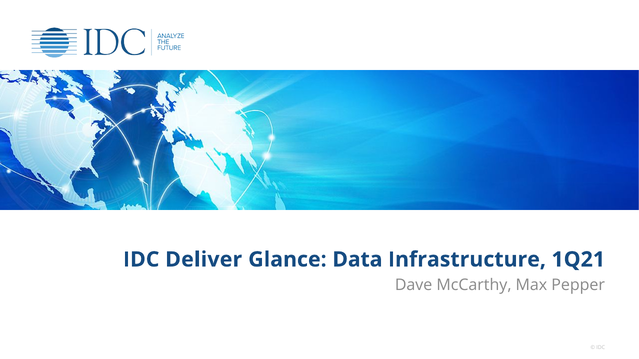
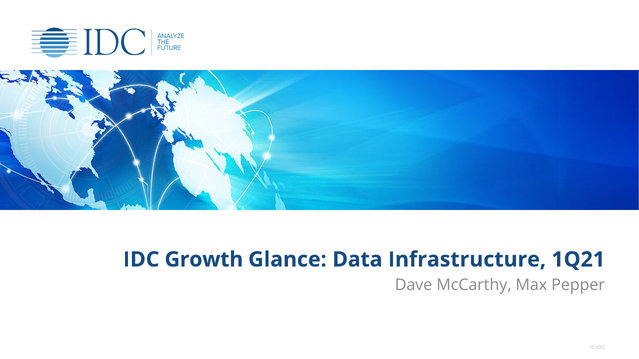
Deliver: Deliver -> Growth
